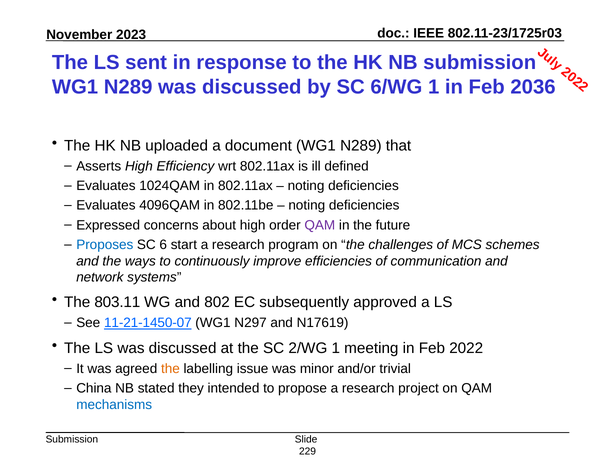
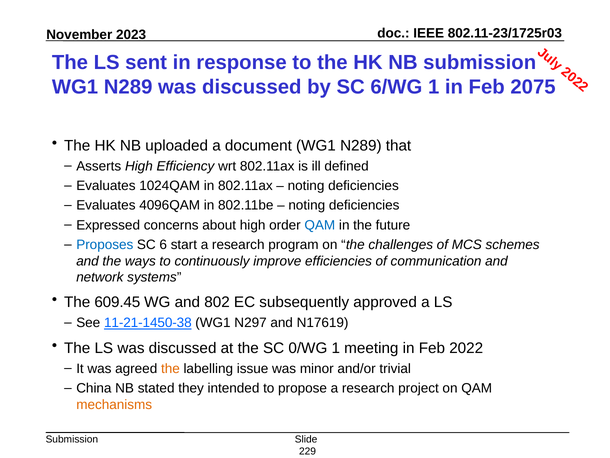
2036: 2036 -> 2075
QAM at (320, 225) colour: purple -> blue
803.11: 803.11 -> 609.45
11-21-1450-07: 11-21-1450-07 -> 11-21-1450-38
2/WG: 2/WG -> 0/WG
mechanisms colour: blue -> orange
